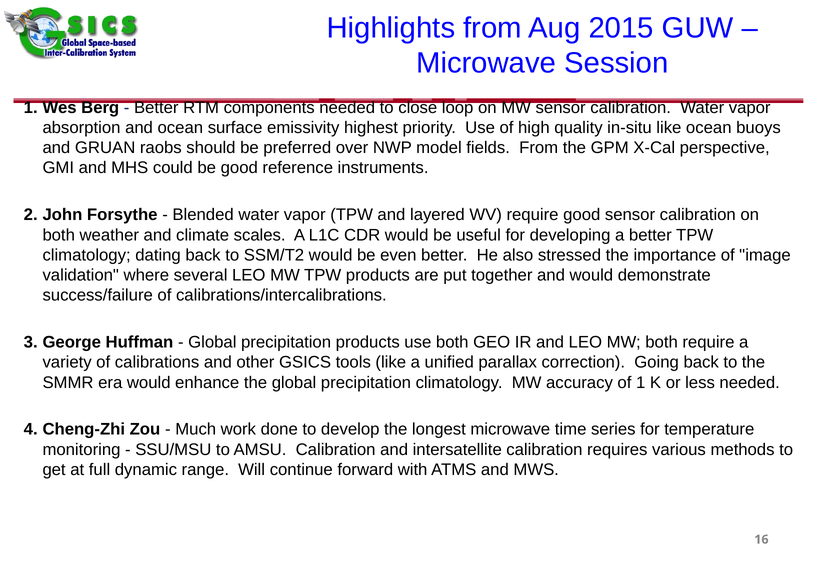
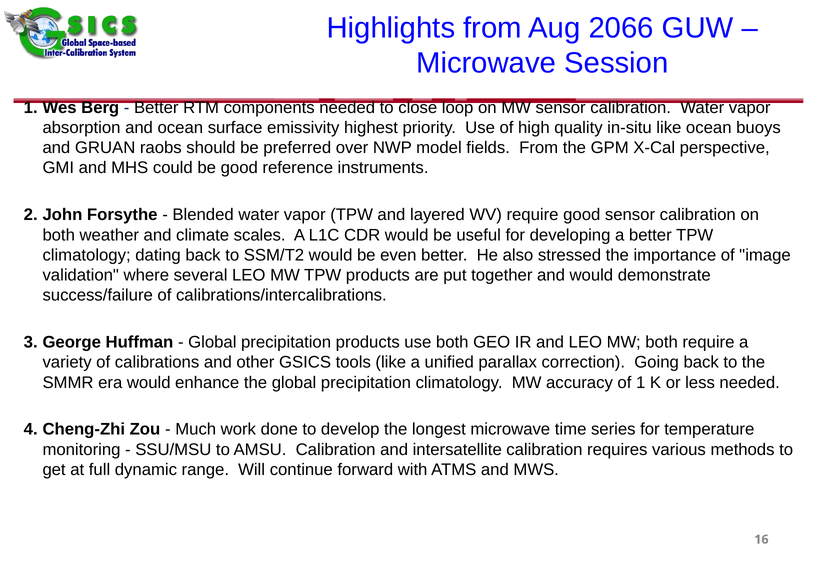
2015: 2015 -> 2066
